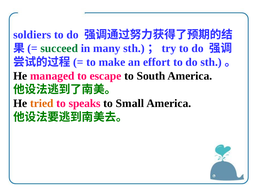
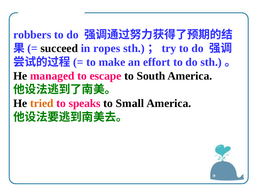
soldiers: soldiers -> robbers
succeed colour: green -> black
many: many -> ropes
